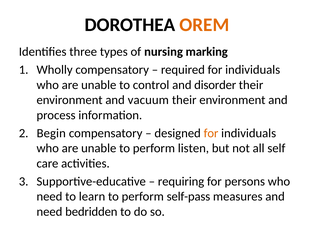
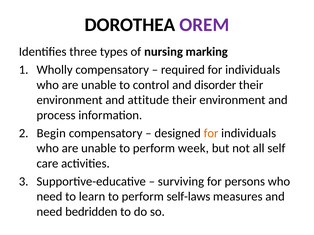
OREM colour: orange -> purple
vacuum: vacuum -> attitude
listen: listen -> week
requiring: requiring -> surviving
self-pass: self-pass -> self-laws
